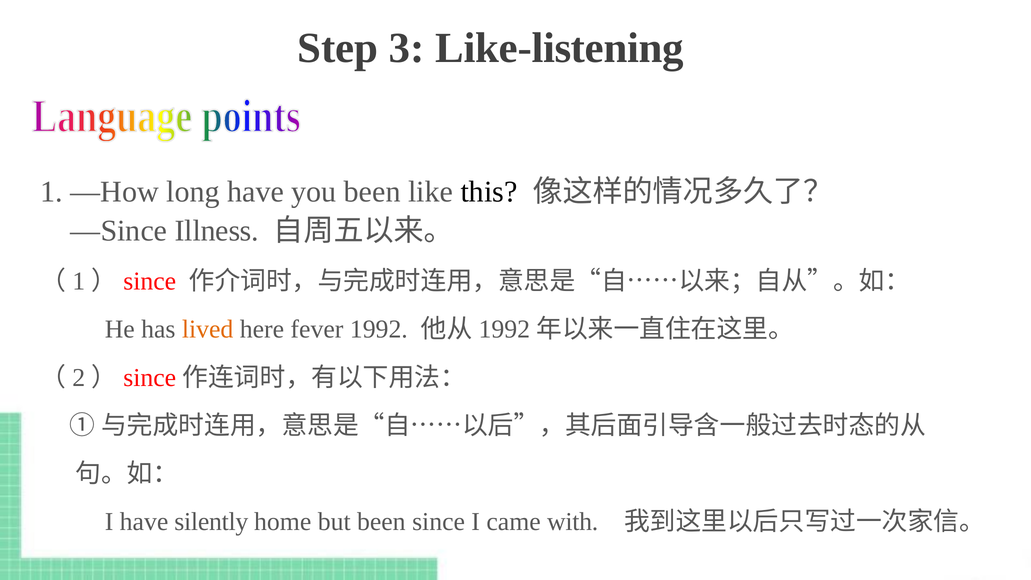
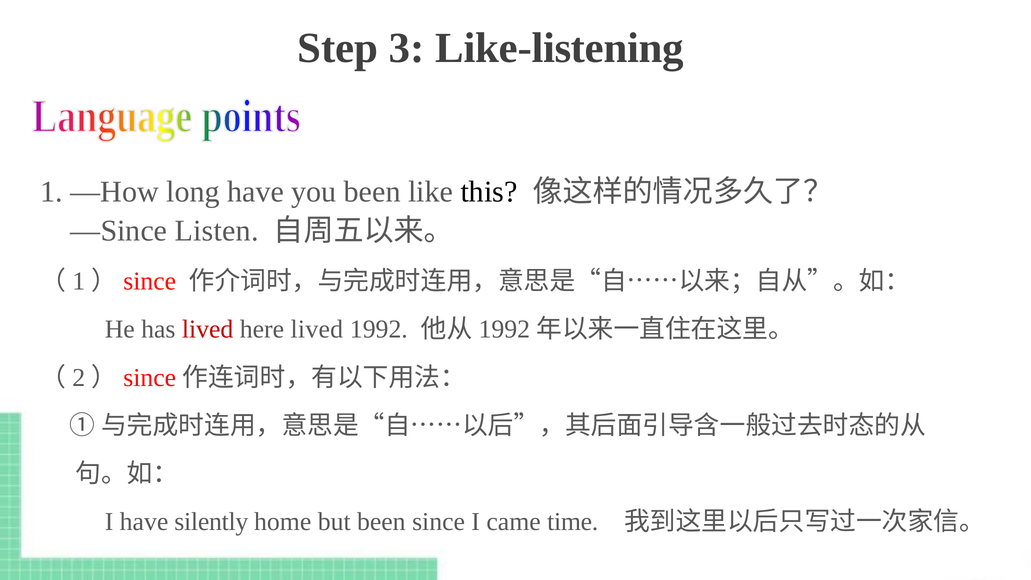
Illness: Illness -> Listen
lived at (208, 329) colour: orange -> red
here fever: fever -> lived
with: with -> time
